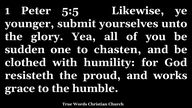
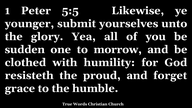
chasten: chasten -> morrow
works: works -> forget
